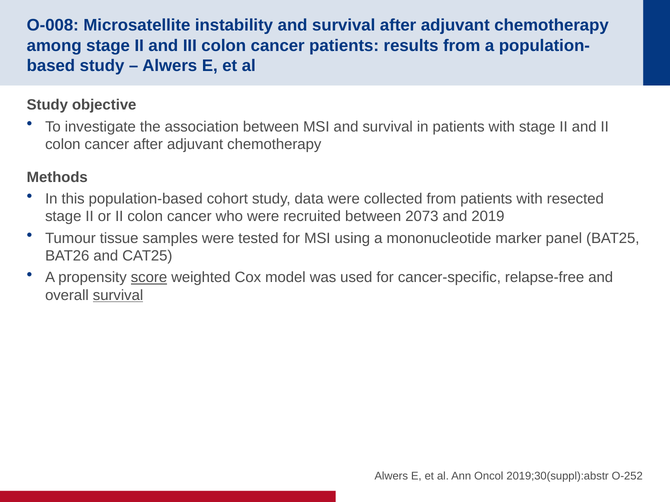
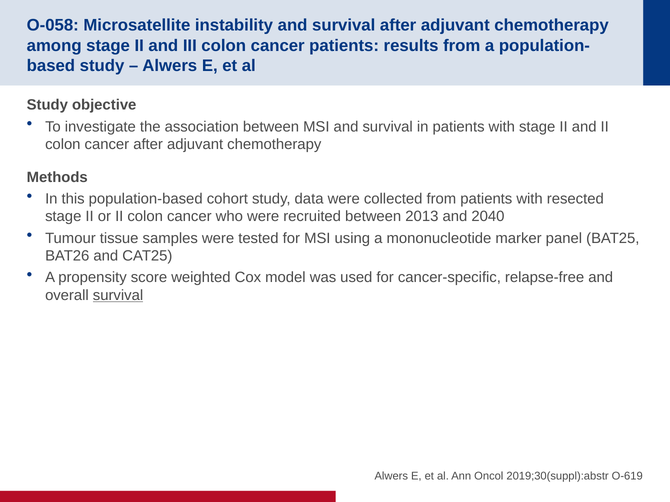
O-008: O-008 -> O-058
2073: 2073 -> 2013
2019: 2019 -> 2040
score underline: present -> none
O-252: O-252 -> O-619
